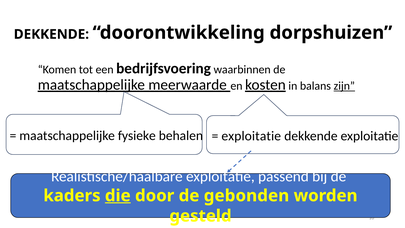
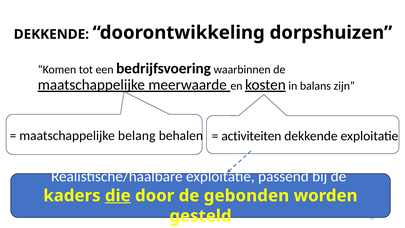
zijn underline: present -> none
fysieke: fysieke -> belang
exploitatie at (251, 136): exploitatie -> activiteiten
